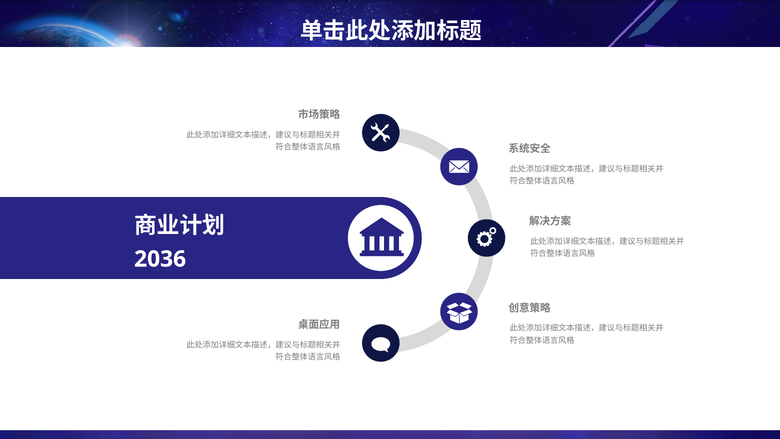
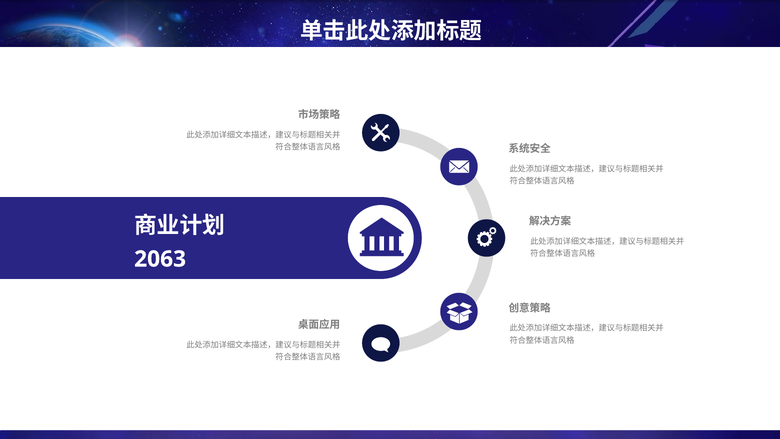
2036: 2036 -> 2063
